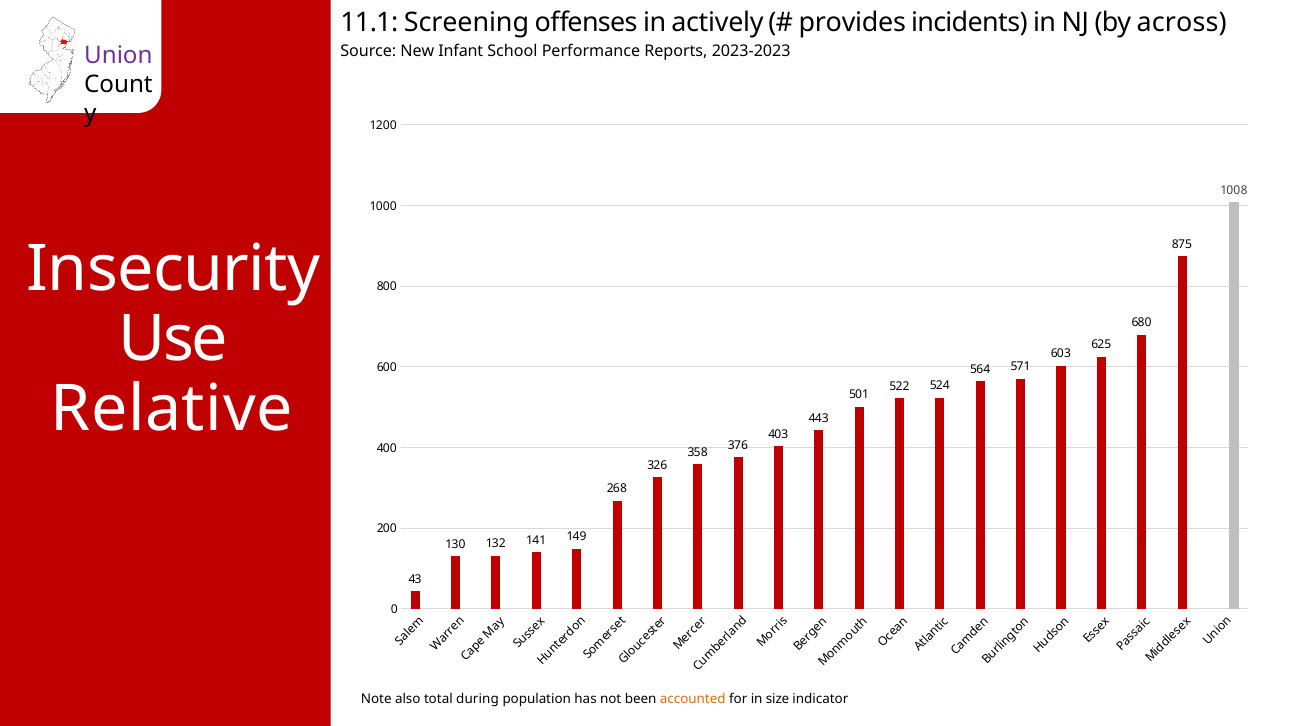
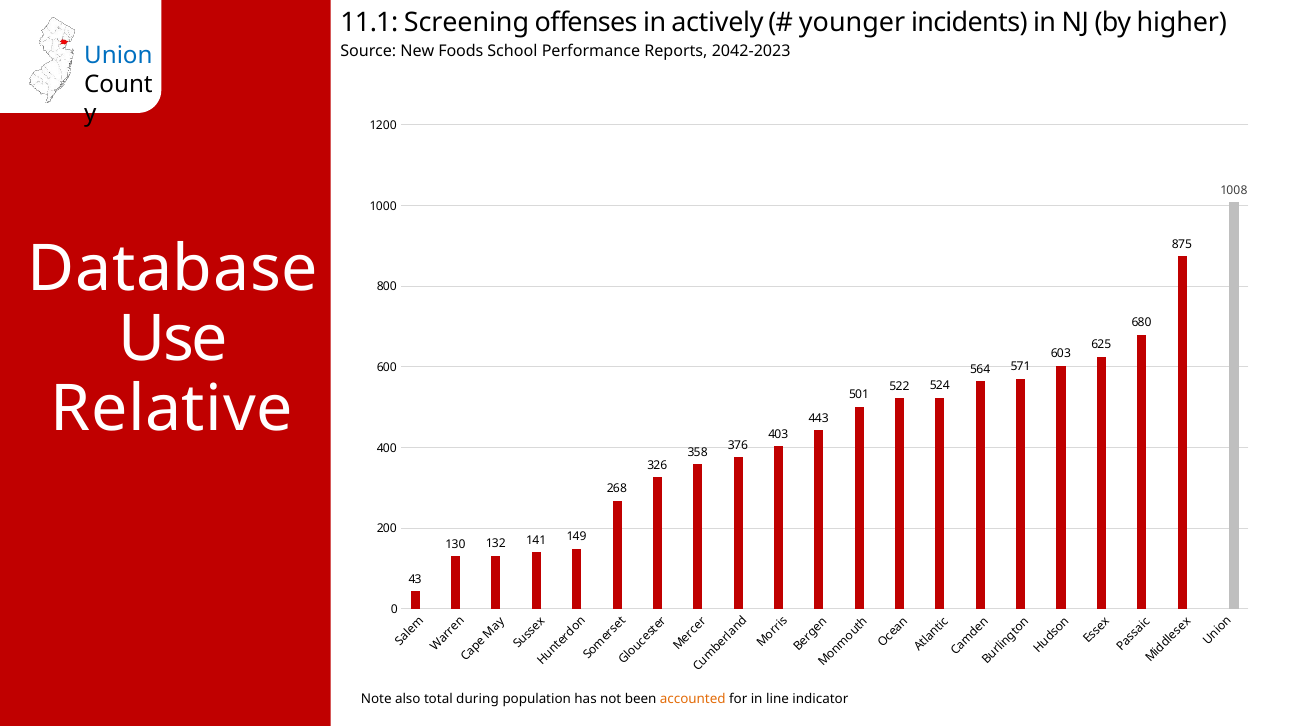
provides: provides -> younger
across: across -> higher
Infant: Infant -> Foods
2023-2023: 2023-2023 -> 2042-2023
Union colour: purple -> blue
Insecurity: Insecurity -> Database
size: size -> line
